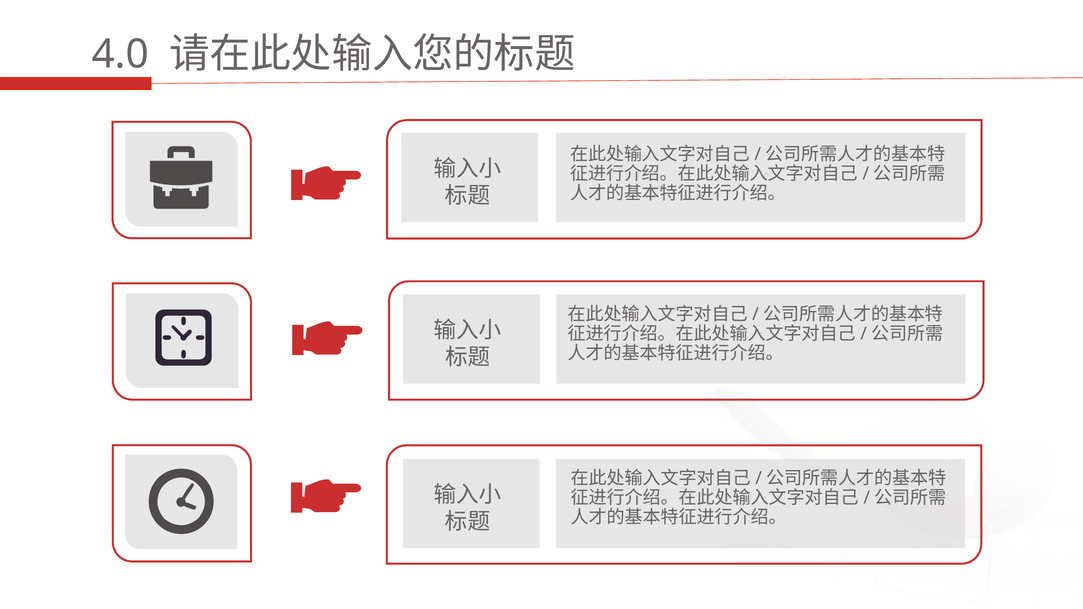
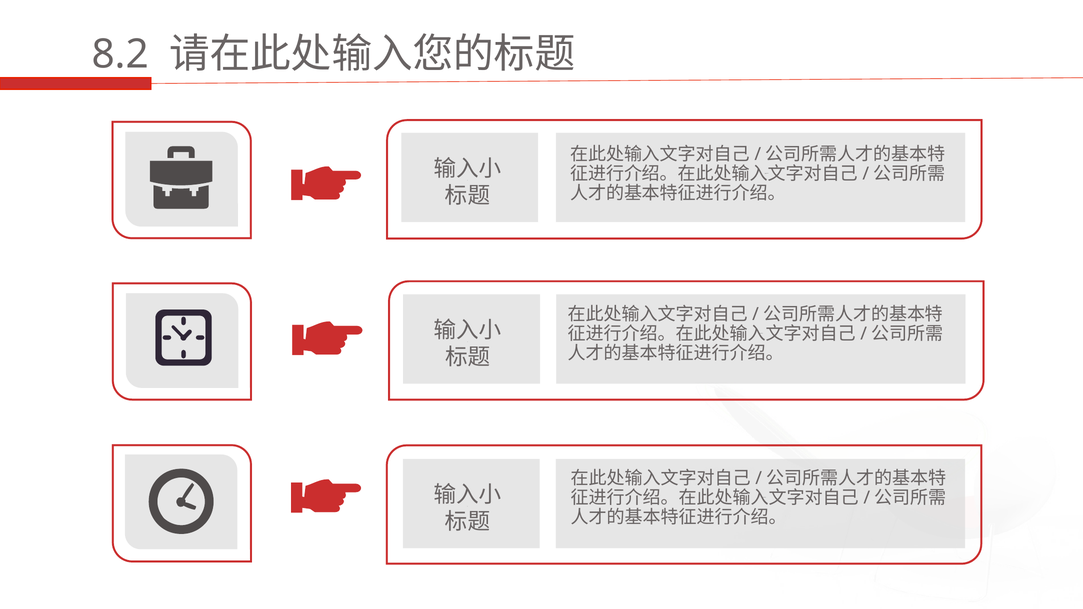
4.0: 4.0 -> 8.2
